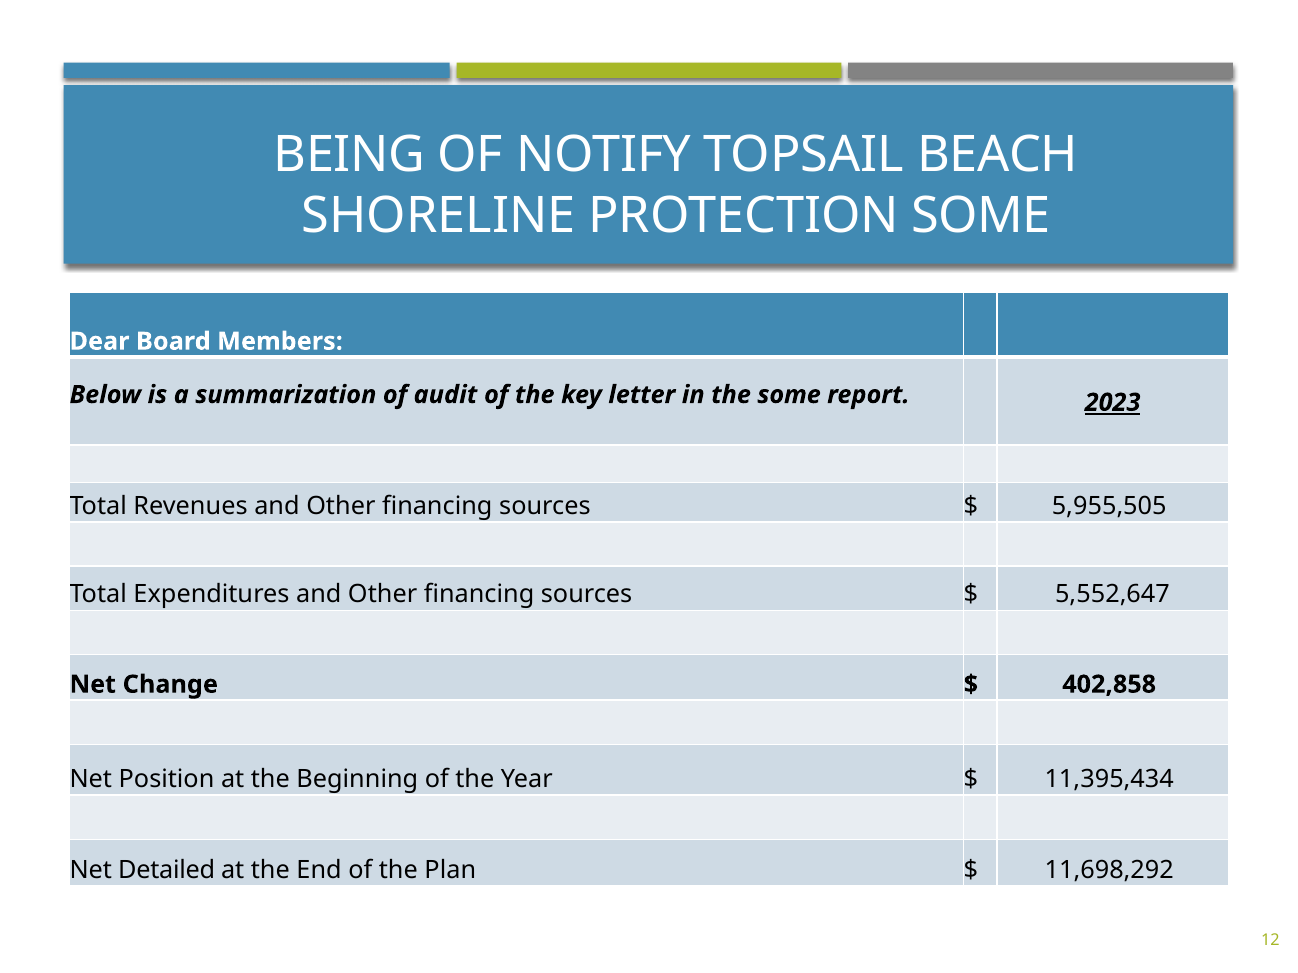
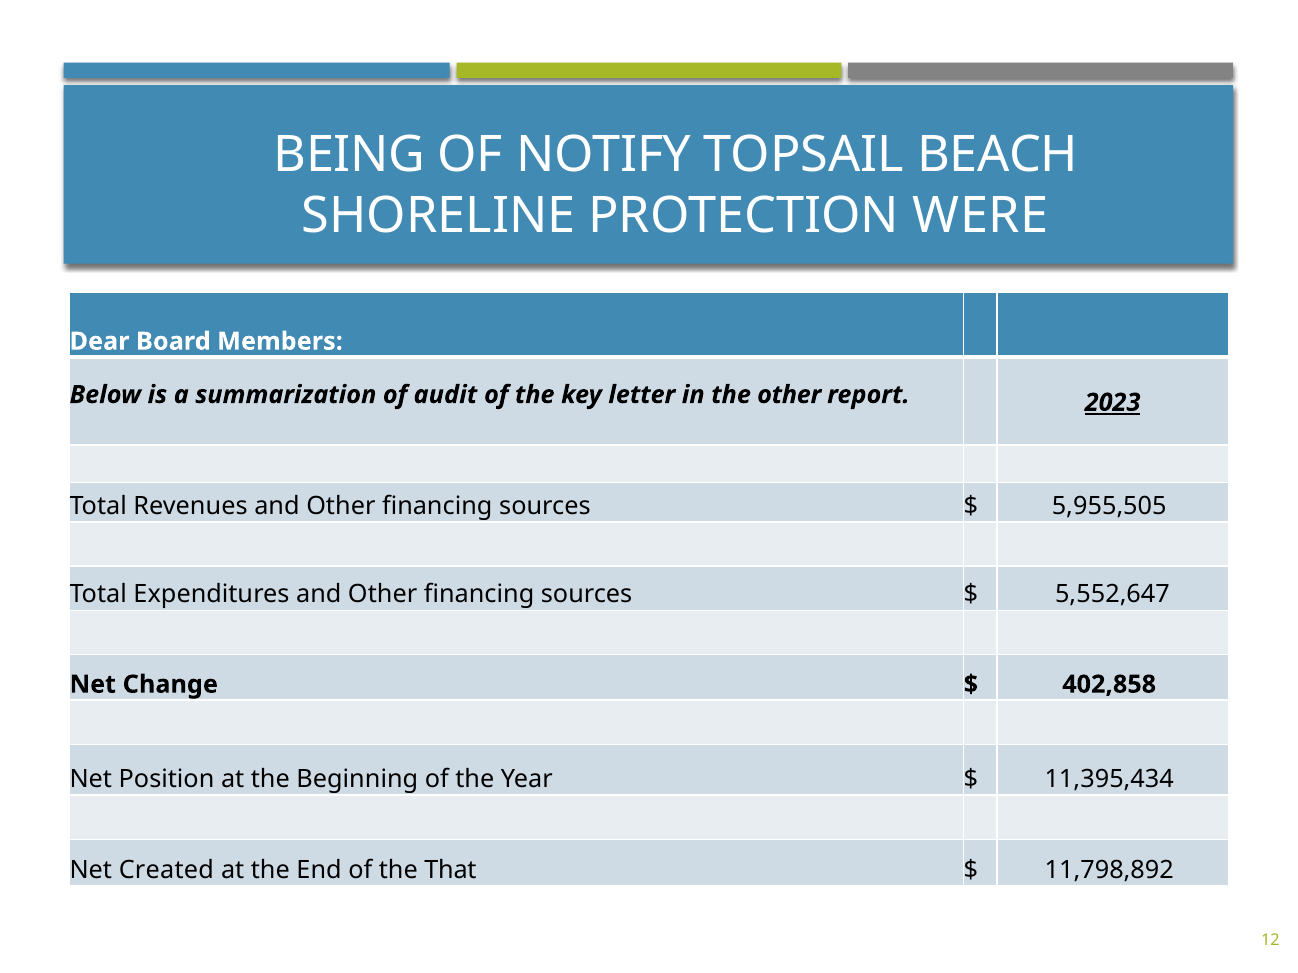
PROTECTION SOME: SOME -> WERE
the some: some -> other
Detailed: Detailed -> Created
Plan: Plan -> That
11,698,292: 11,698,292 -> 11,798,892
